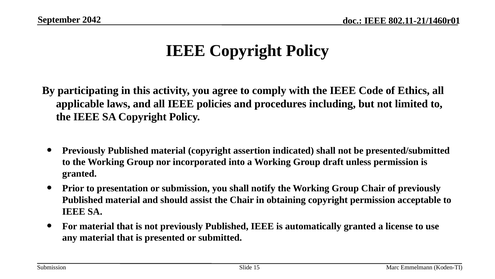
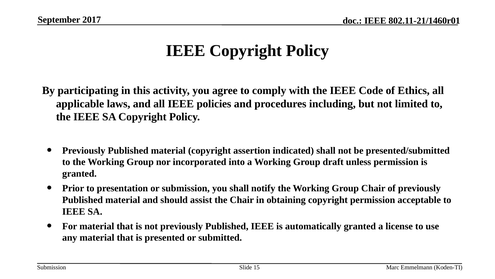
2042: 2042 -> 2017
